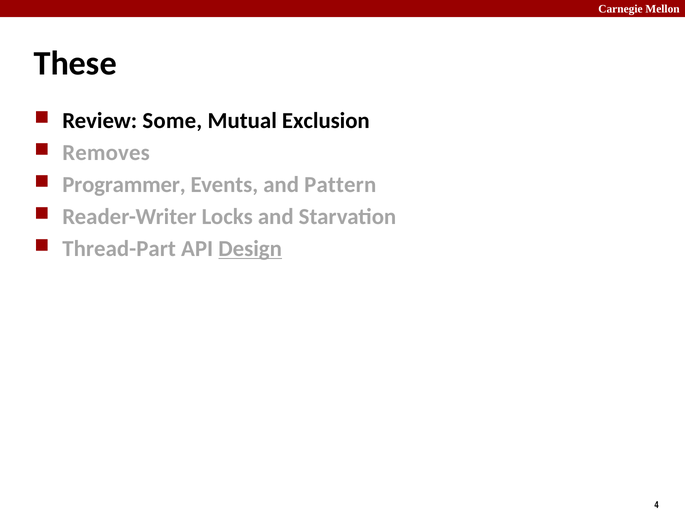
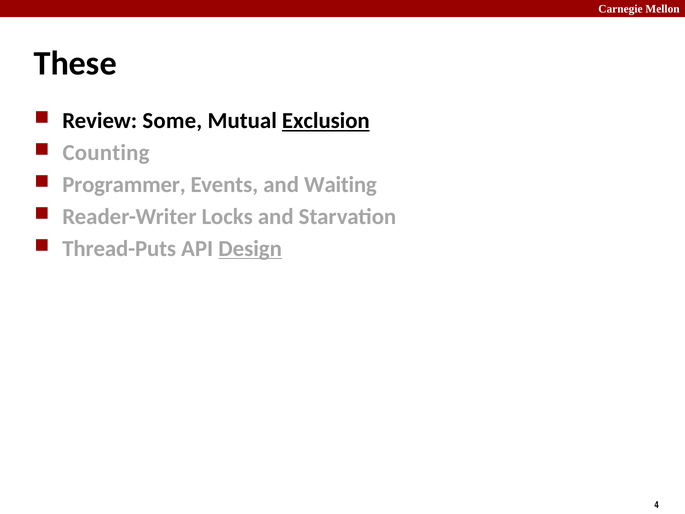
Exclusion underline: none -> present
Removes: Removes -> Counting
Pattern: Pattern -> Waiting
Thread-Part: Thread-Part -> Thread-Puts
